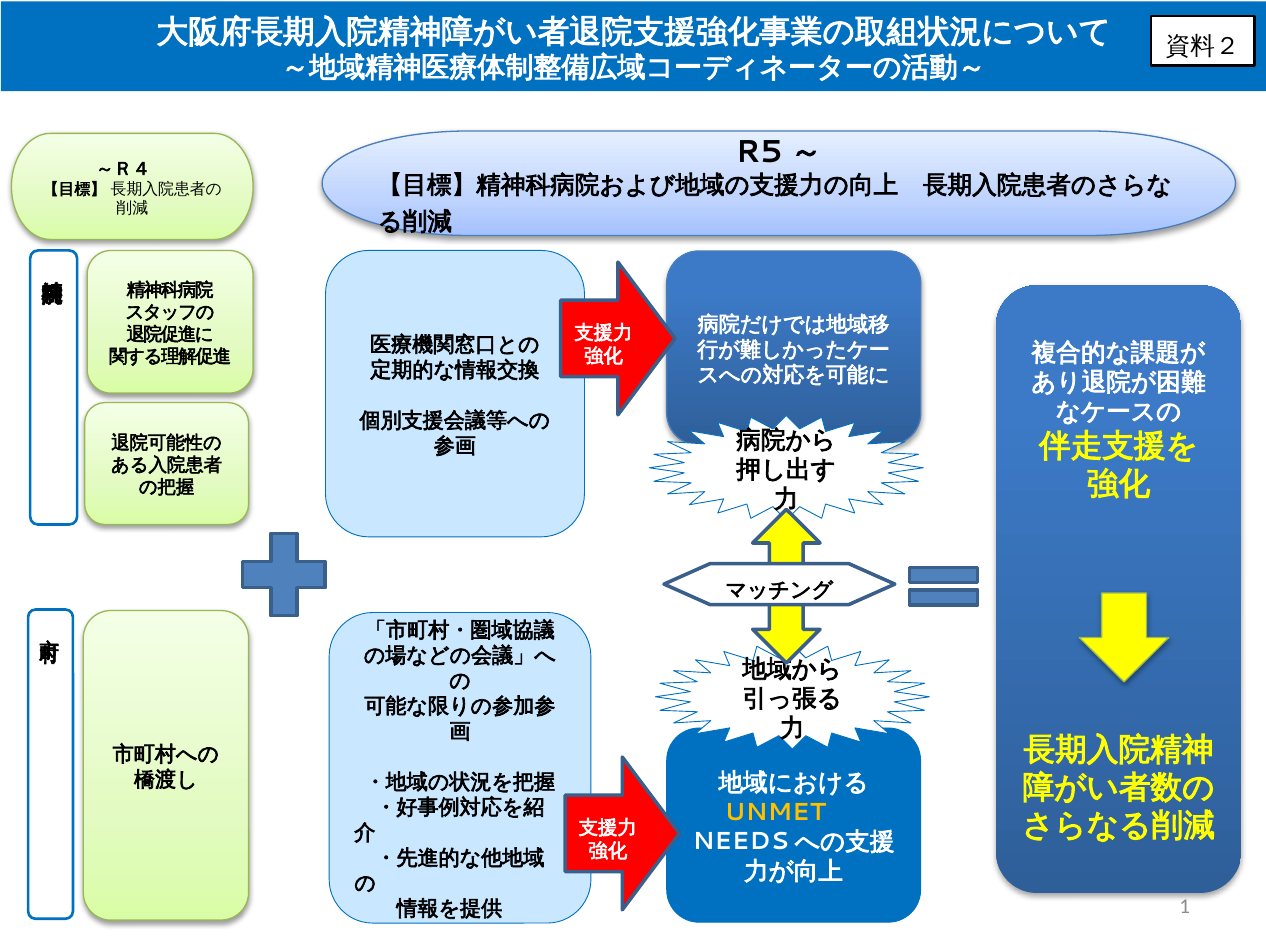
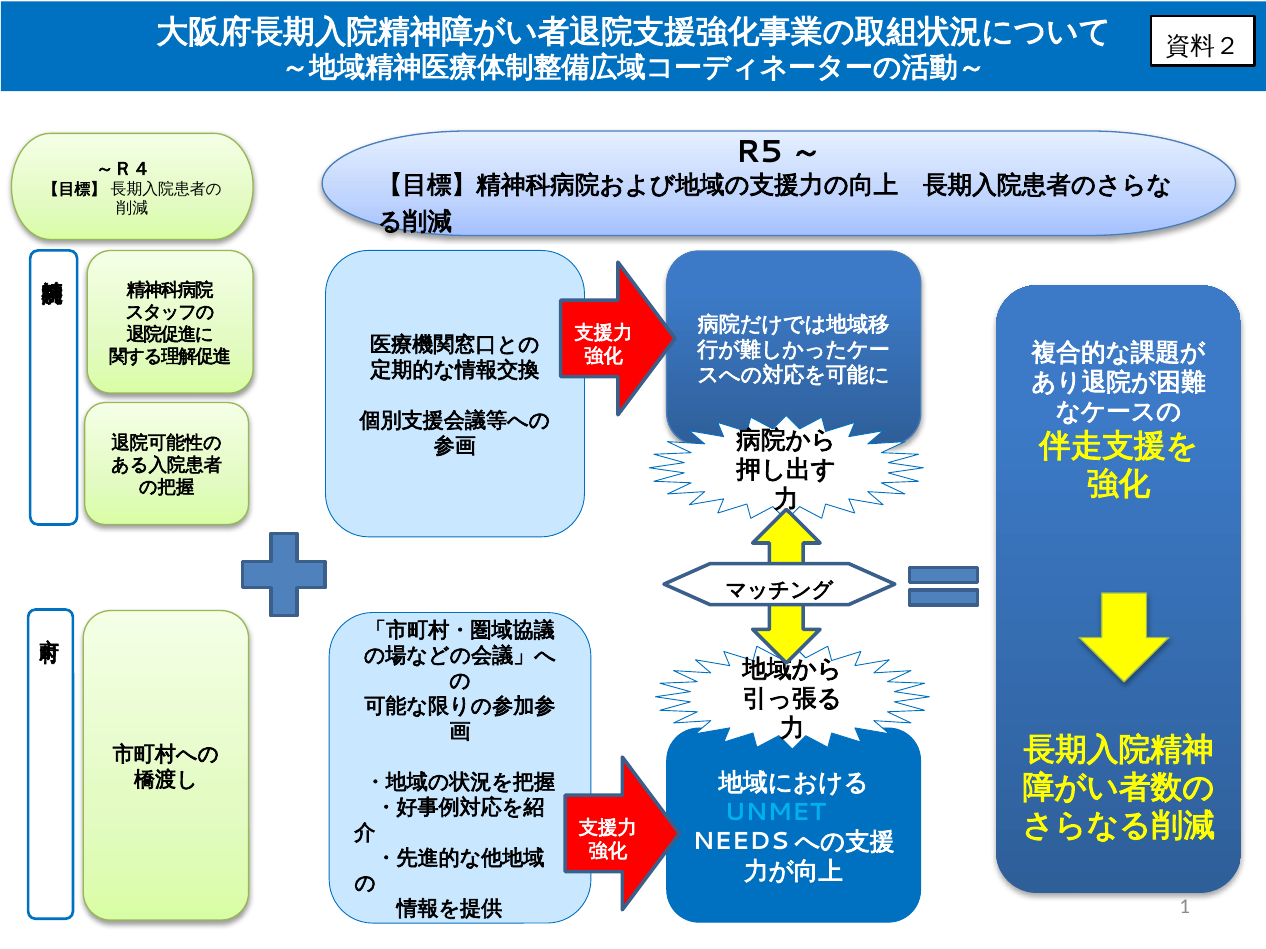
UNMET colour: yellow -> light blue
